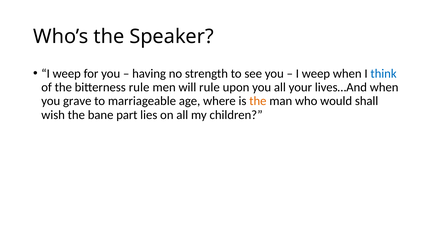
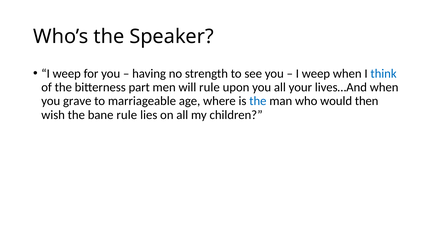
bitterness rule: rule -> part
the at (258, 101) colour: orange -> blue
shall: shall -> then
bane part: part -> rule
